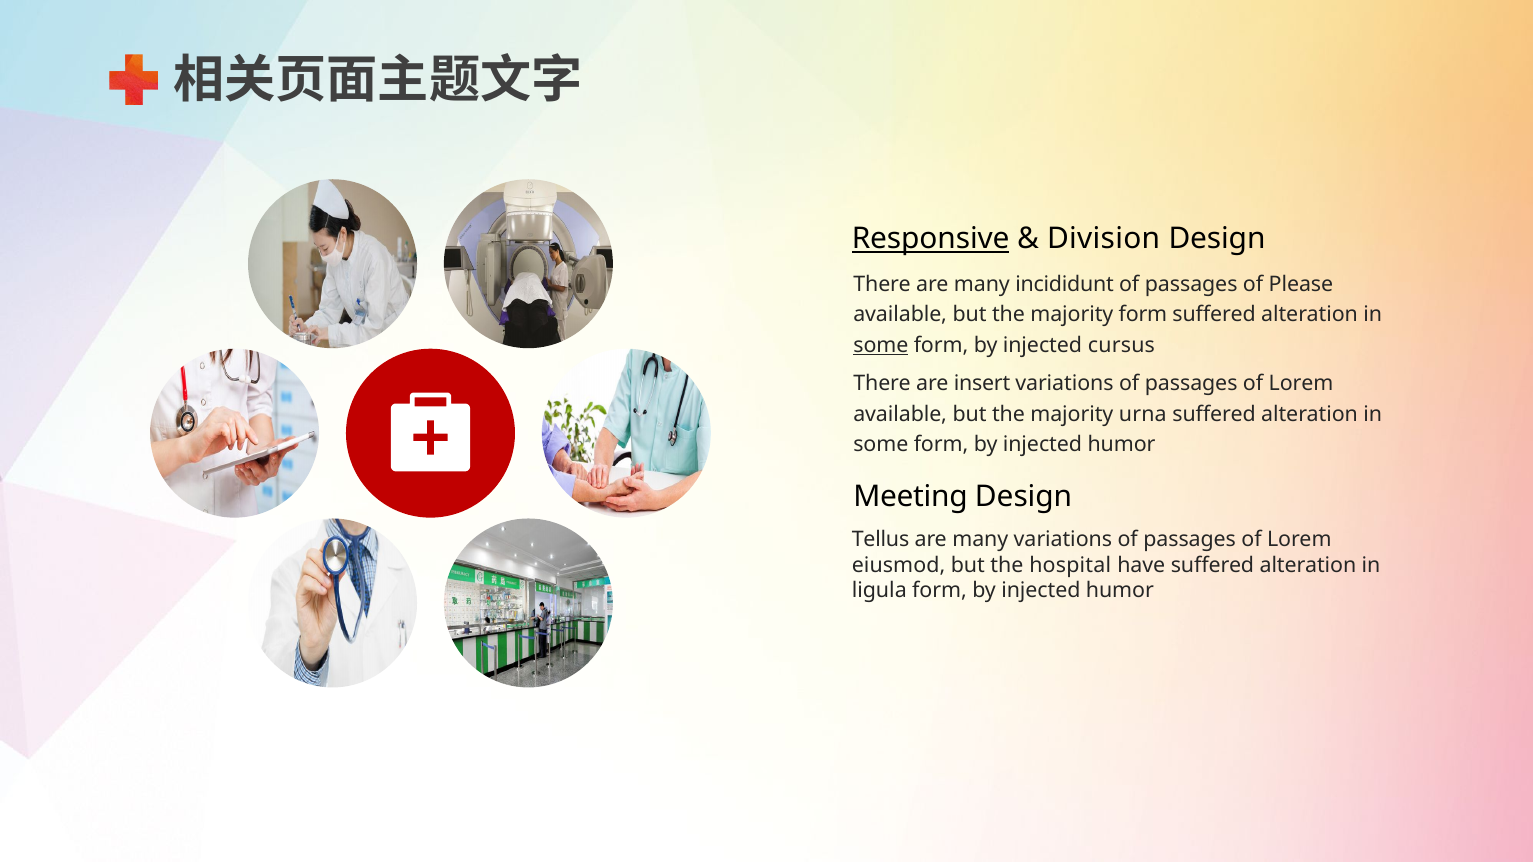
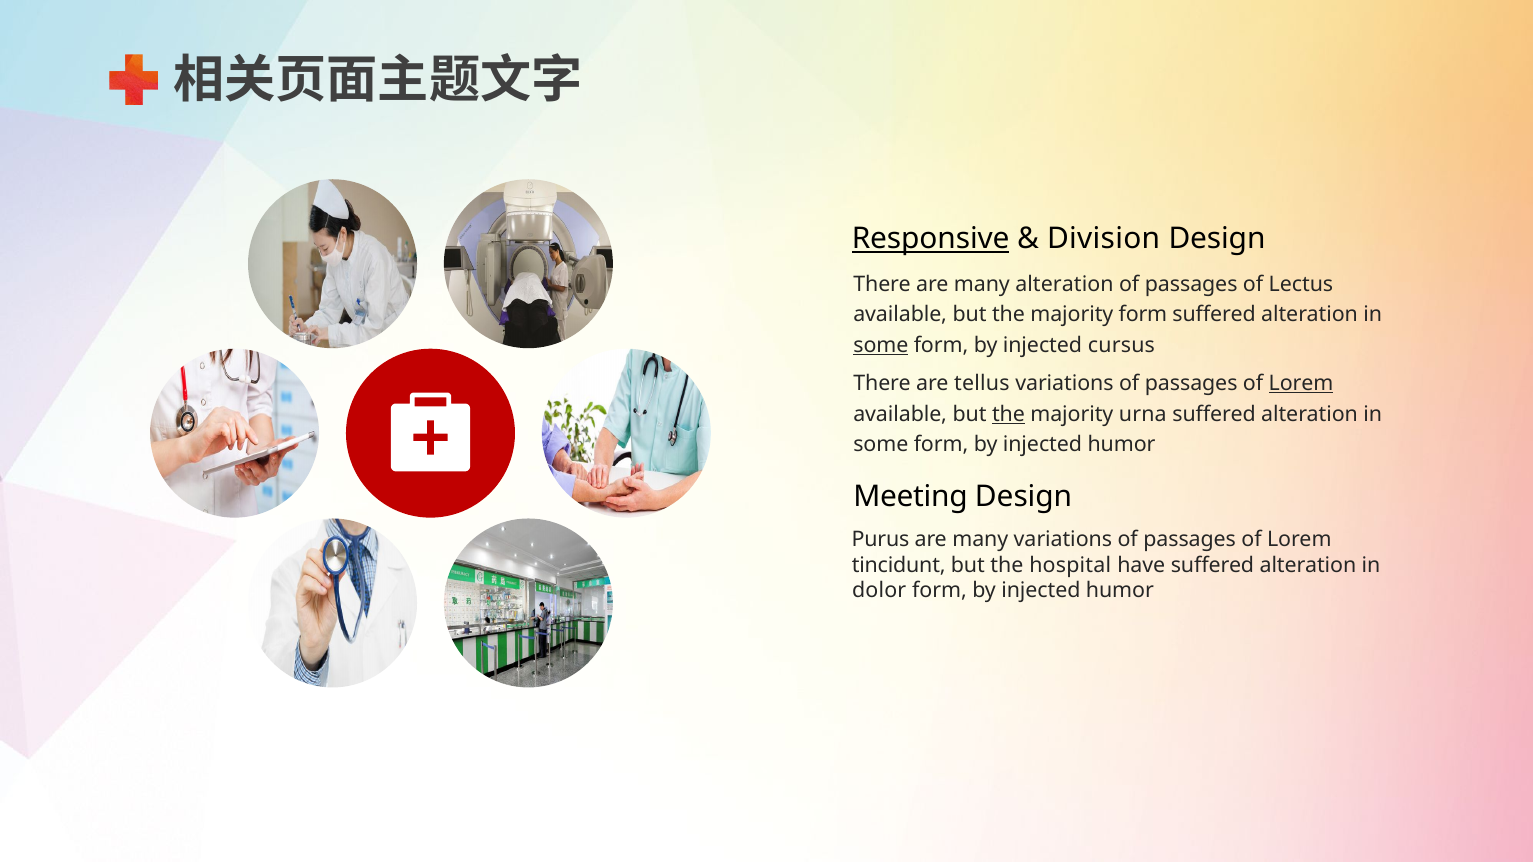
many incididunt: incididunt -> alteration
Please: Please -> Lectus
insert: insert -> tellus
Lorem at (1301, 384) underline: none -> present
the at (1009, 414) underline: none -> present
Tellus: Tellus -> Purus
eiusmod: eiusmod -> tincidunt
ligula: ligula -> dolor
